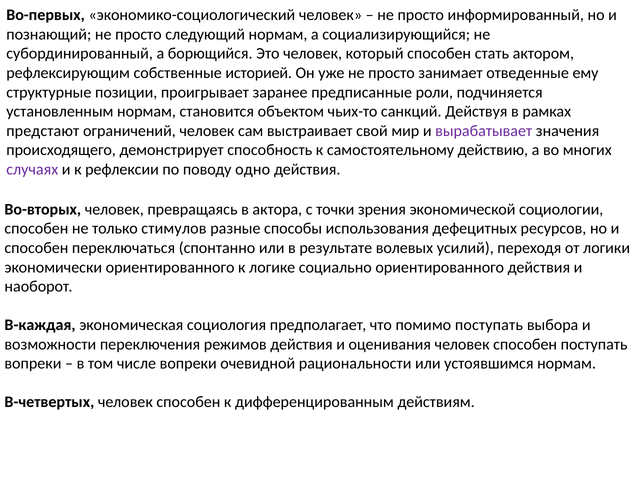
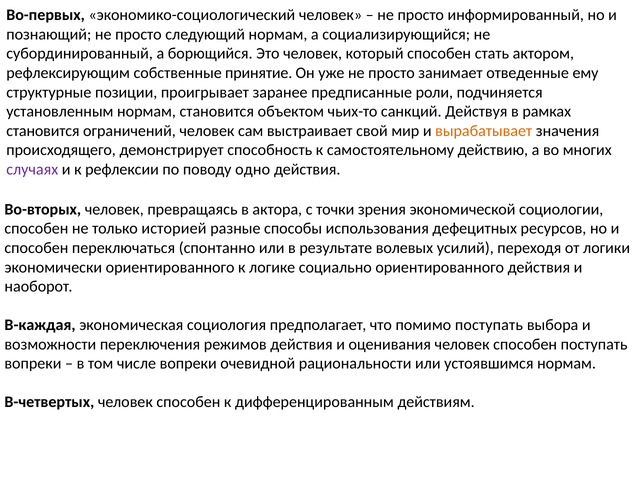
историей: историей -> принятие
предстают at (43, 131): предстают -> становится
вырабатывает colour: purple -> orange
стимулов: стимулов -> историей
